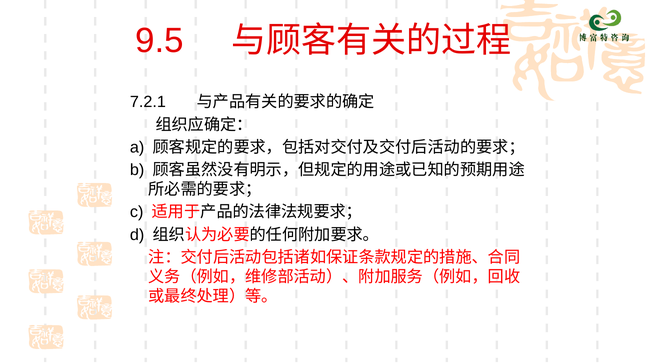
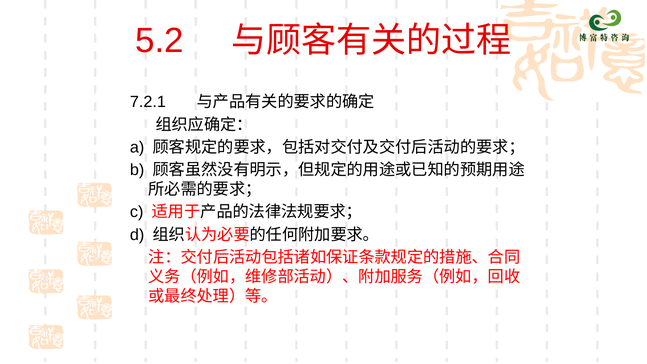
9.5: 9.5 -> 5.2
